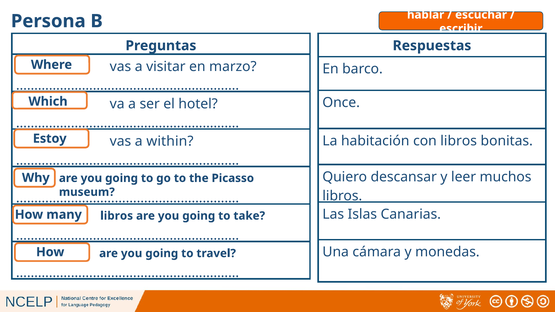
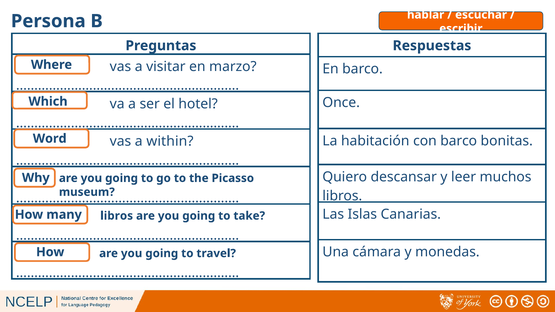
Estoy: Estoy -> Word
con libros: libros -> barco
